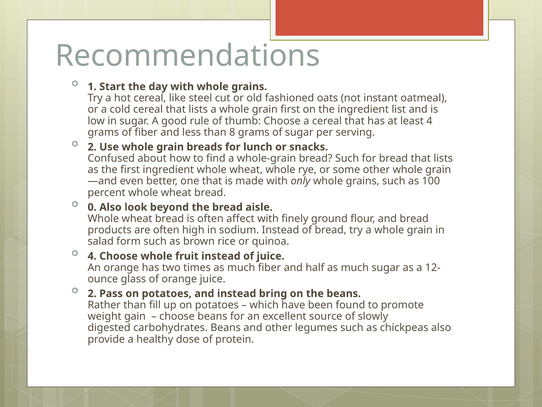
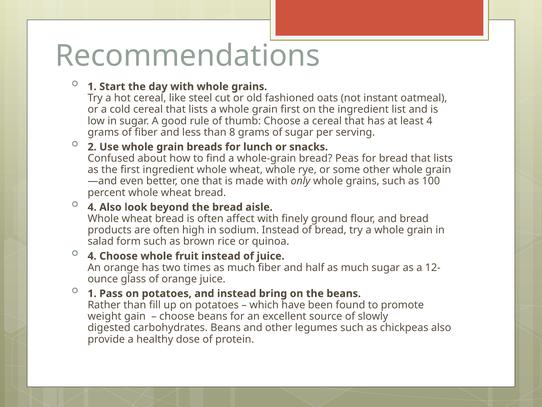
bread Such: Such -> Peas
0 at (92, 207): 0 -> 4
2 at (92, 293): 2 -> 1
